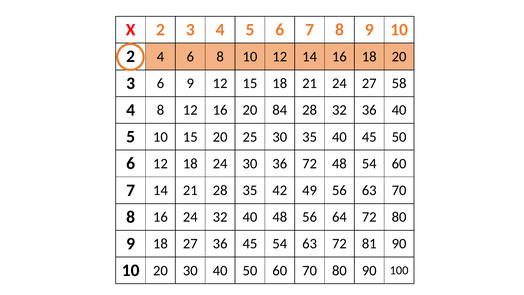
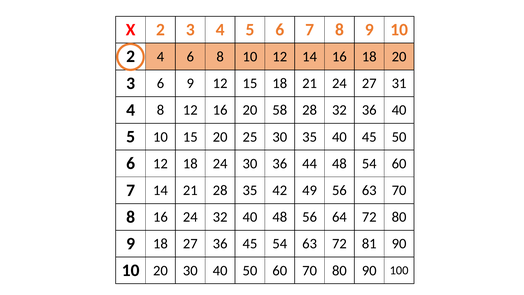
58: 58 -> 31
84: 84 -> 58
36 72: 72 -> 44
